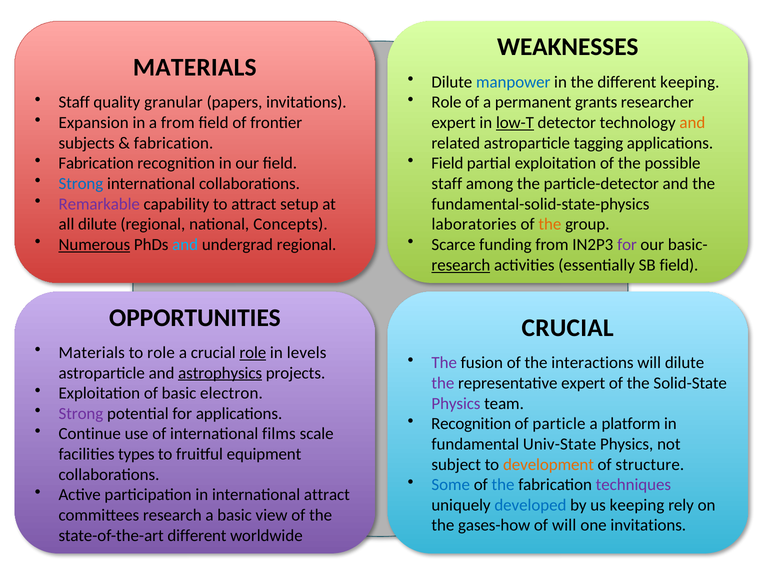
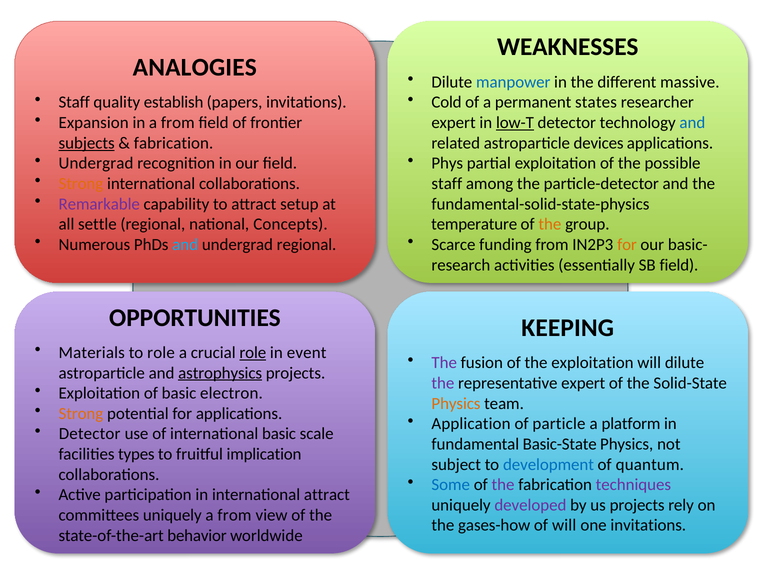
MATERIALS at (195, 67): MATERIALS -> ANALOGIES
different keeping: keeping -> massive
granular: granular -> establish
Role at (446, 102): Role -> Cold
grants: grants -> states
and at (692, 123) colour: orange -> blue
subjects underline: none -> present
tagging: tagging -> devices
Fabrication at (96, 163): Fabrication -> Undergrad
Field at (447, 163): Field -> Phys
Strong at (81, 184) colour: blue -> orange
all dilute: dilute -> settle
laboratories: laboratories -> temperature
Numerous underline: present -> none
for at (627, 244) colour: purple -> orange
research at (461, 265) underline: present -> none
CRUCIAL at (568, 328): CRUCIAL -> KEEPING
levels: levels -> event
the interactions: interactions -> exploitation
Physics at (456, 403) colour: purple -> orange
Strong at (81, 413) colour: purple -> orange
Recognition at (471, 423): Recognition -> Application
Continue at (90, 434): Continue -> Detector
international films: films -> basic
Univ-State: Univ-State -> Basic-State
equipment: equipment -> implication
development colour: orange -> blue
structure: structure -> quantum
the at (503, 484) colour: blue -> purple
developed colour: blue -> purple
us keeping: keeping -> projects
committees research: research -> uniquely
basic at (235, 515): basic -> from
state-of-the-art different: different -> behavior
